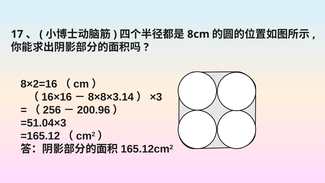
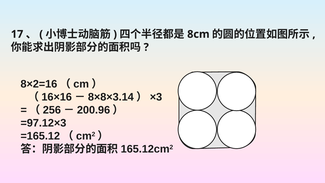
=51.04×3: =51.04×3 -> =97.12×3
